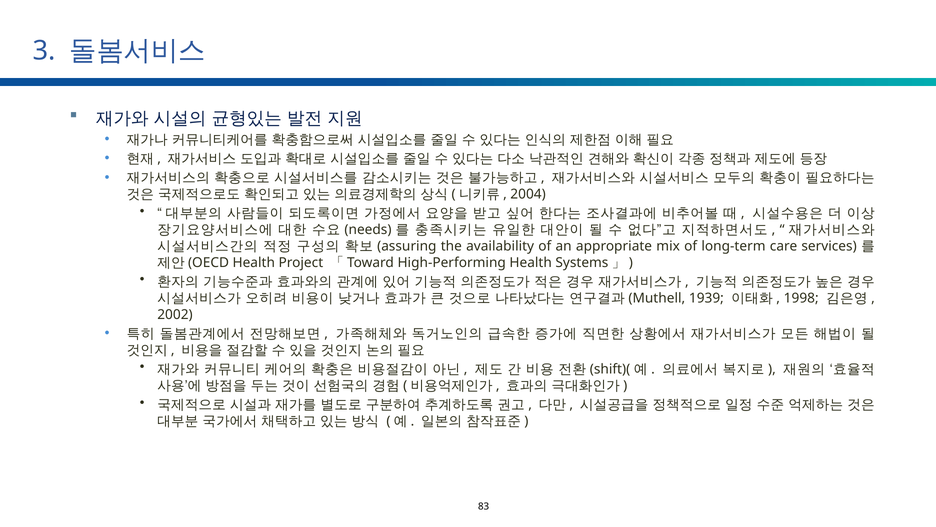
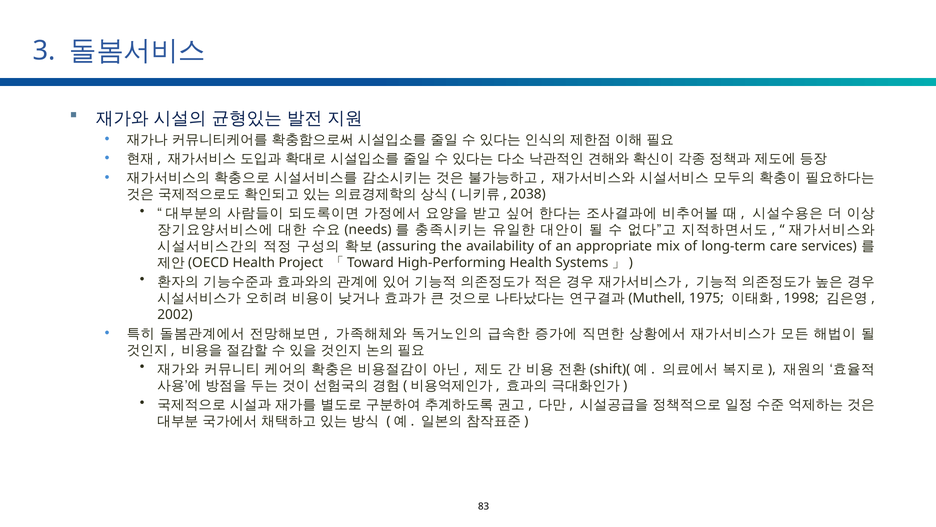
2004: 2004 -> 2038
1939: 1939 -> 1975
